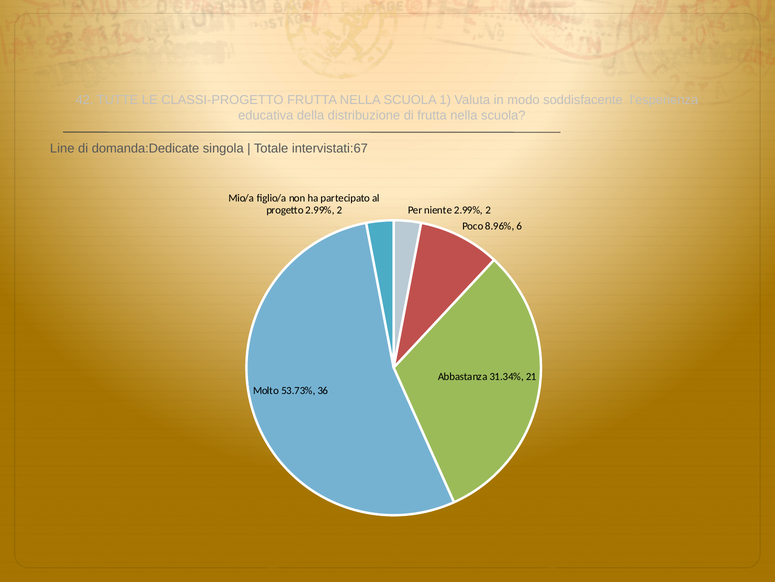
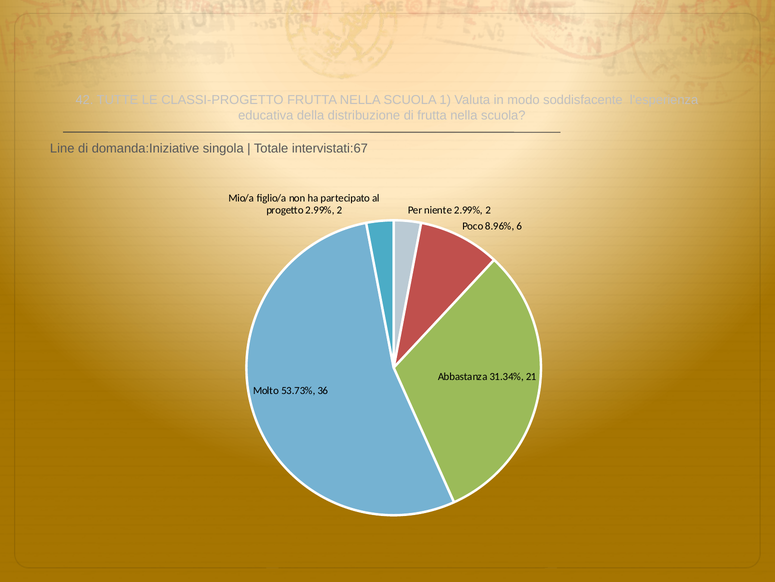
domanda:Dedicate: domanda:Dedicate -> domanda:Iniziative
